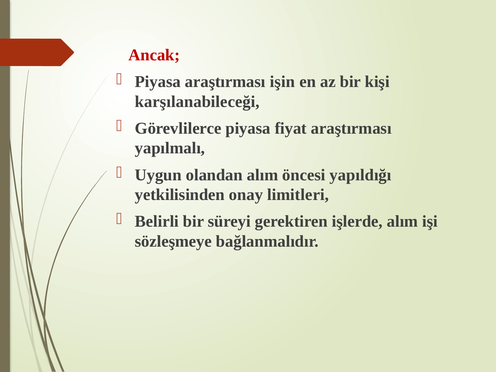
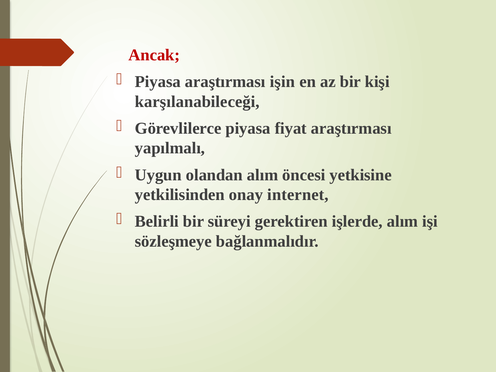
yapıldığı: yapıldığı -> yetkisine
limitleri: limitleri -> internet
